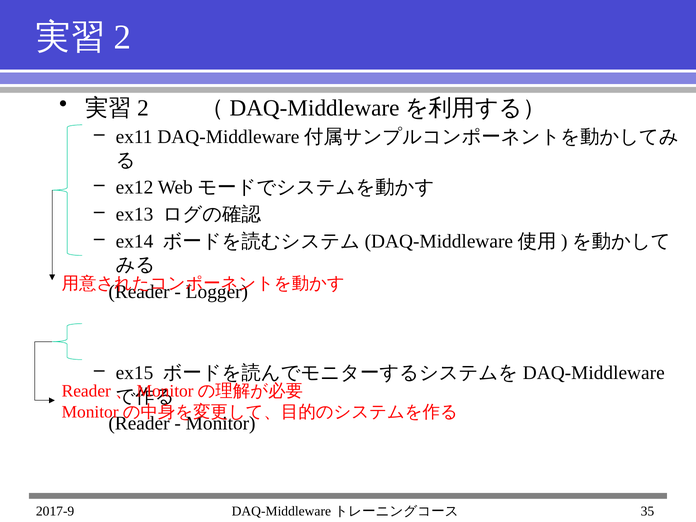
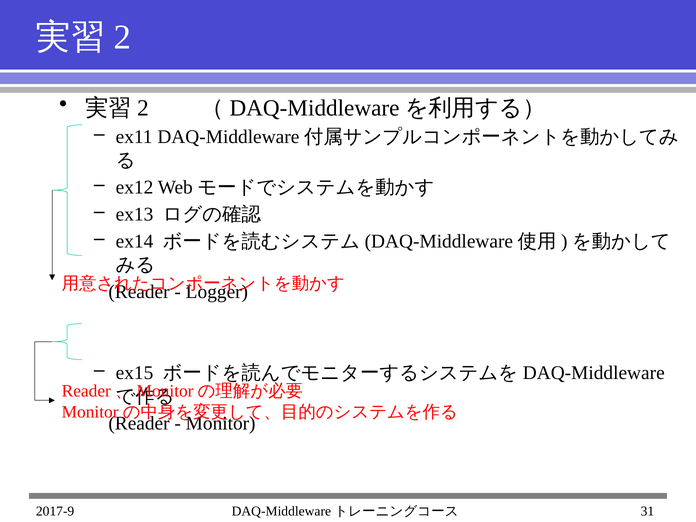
35: 35 -> 31
